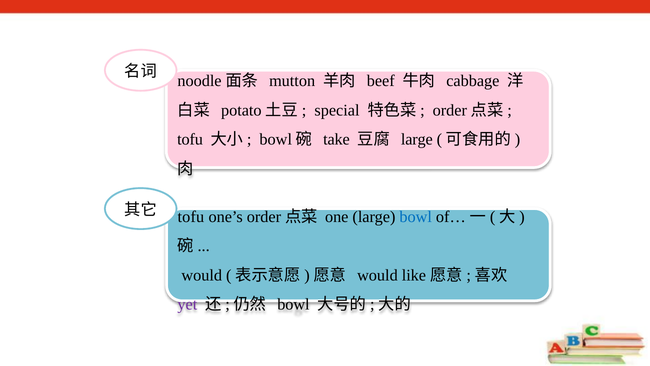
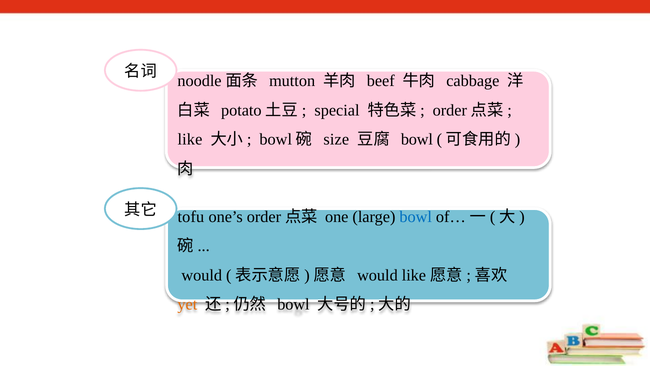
tofu at (190, 139): tofu -> like
take: take -> size
large at (417, 139): large -> bowl
yet colour: purple -> orange
